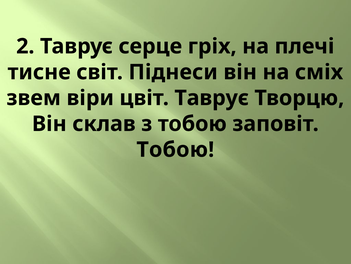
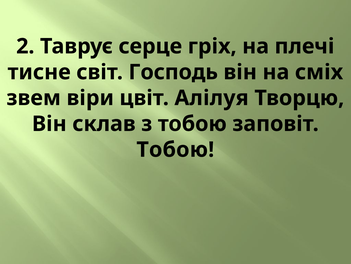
Піднеси: Піднеси -> Господь
цвіт Таврує: Таврує -> Алілуя
